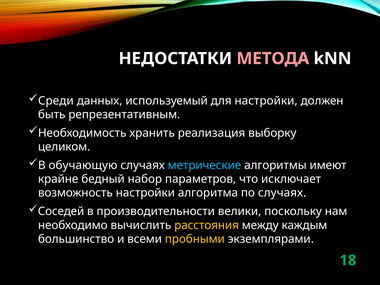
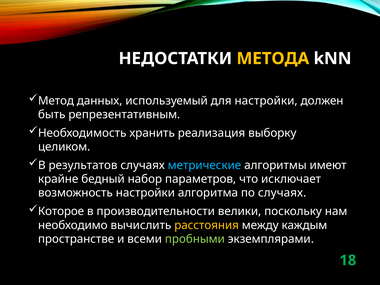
МЕТОДА colour: pink -> yellow
Среди: Среди -> Метод
обучающую: обучающую -> результатов
Соседей: Соседей -> Которое
большинство: большинство -> пространстве
пробными colour: yellow -> light green
